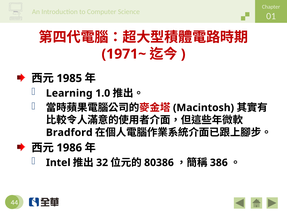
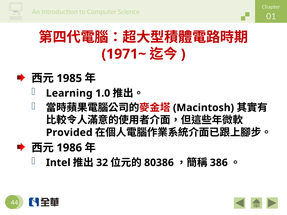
Bradford: Bradford -> Provided
